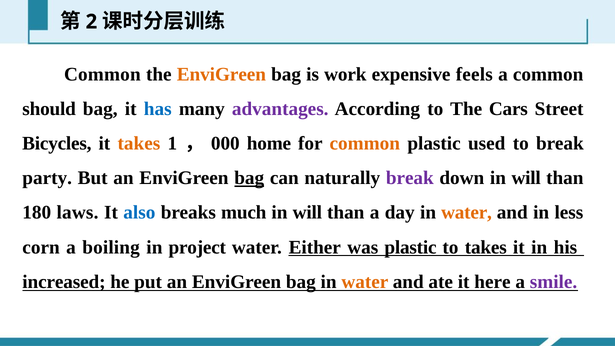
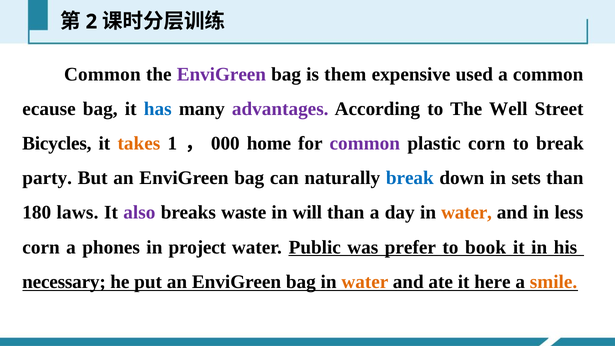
EnviGreen at (221, 74) colour: orange -> purple
work: work -> them
feels: feels -> used
should: should -> ecause
Cars: Cars -> Well
common at (365, 143) colour: orange -> purple
plastic used: used -> corn
bag at (249, 178) underline: present -> none
break at (410, 178) colour: purple -> blue
down in will: will -> sets
also colour: blue -> purple
much: much -> waste
boiling: boiling -> phones
Either: Either -> Public
was plastic: plastic -> prefer
to takes: takes -> book
increased: increased -> necessary
smile colour: purple -> orange
